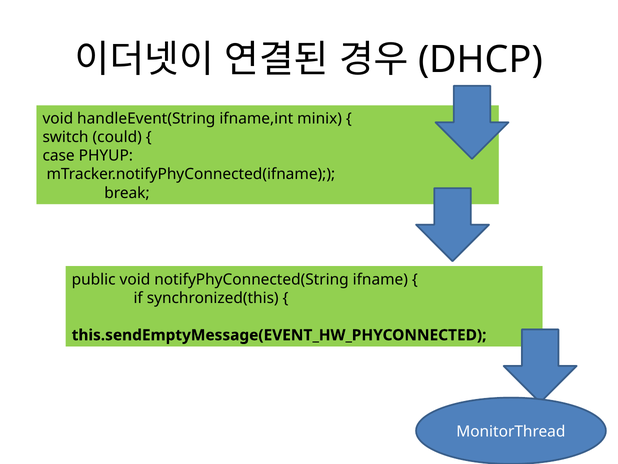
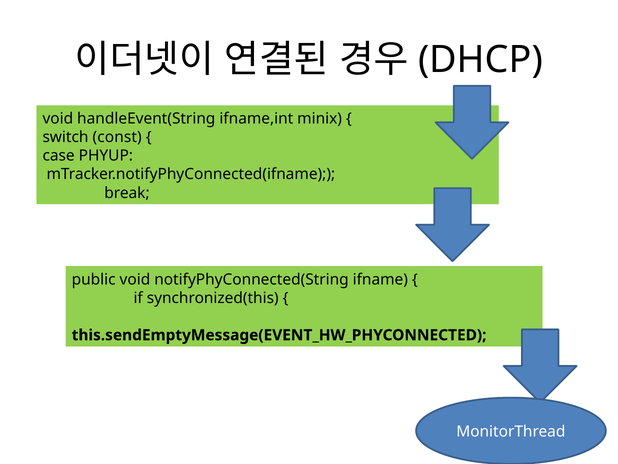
could: could -> const
